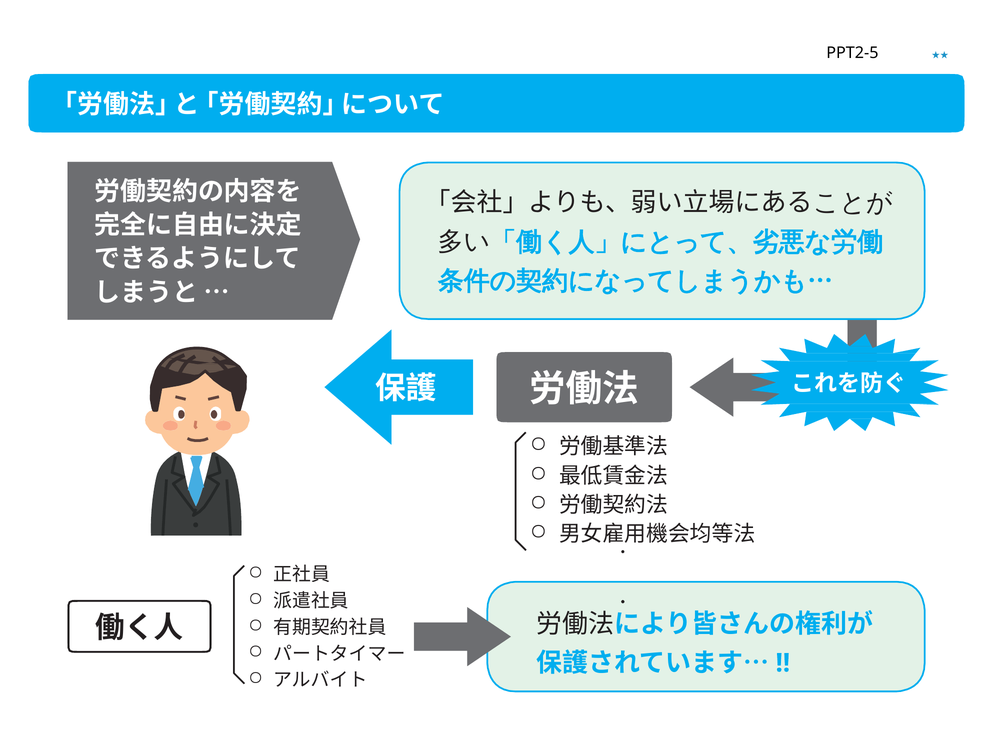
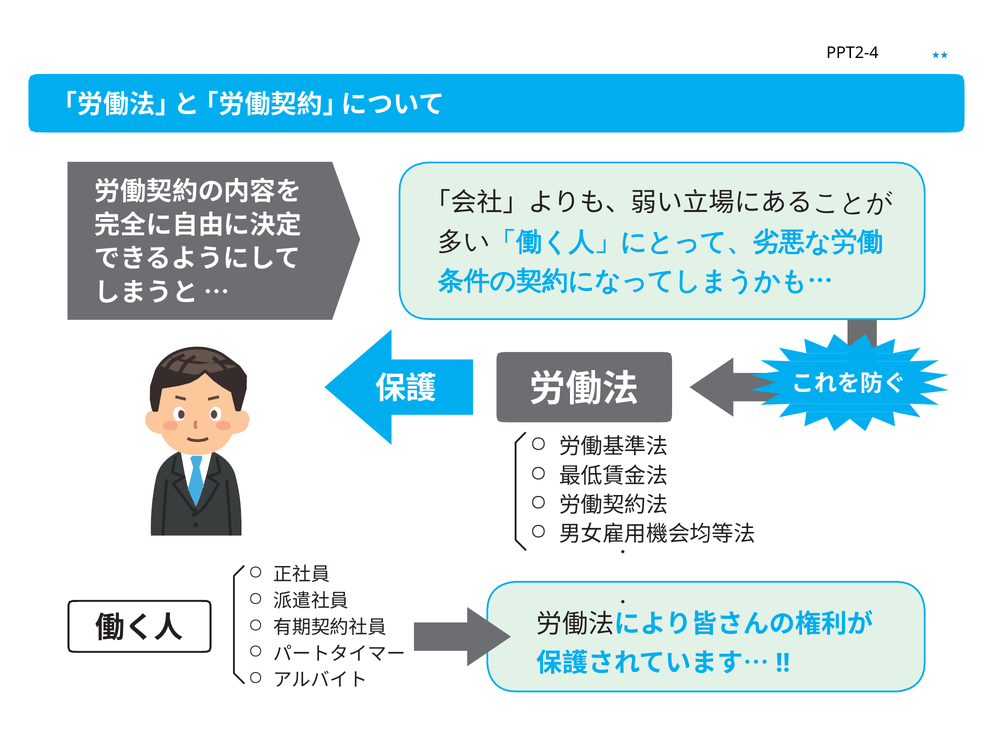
PPT2-5: PPT2-5 -> PPT2-4
